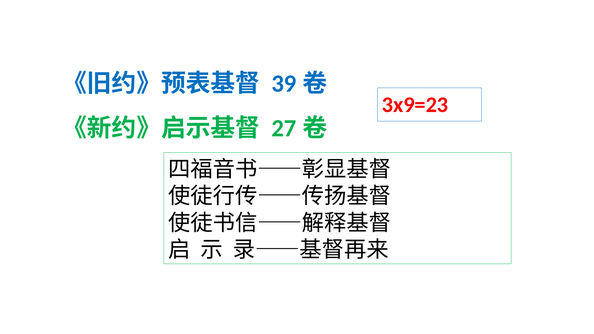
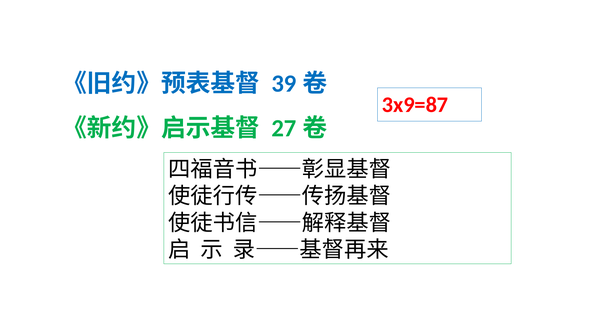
3x9=23: 3x9=23 -> 3x9=87
